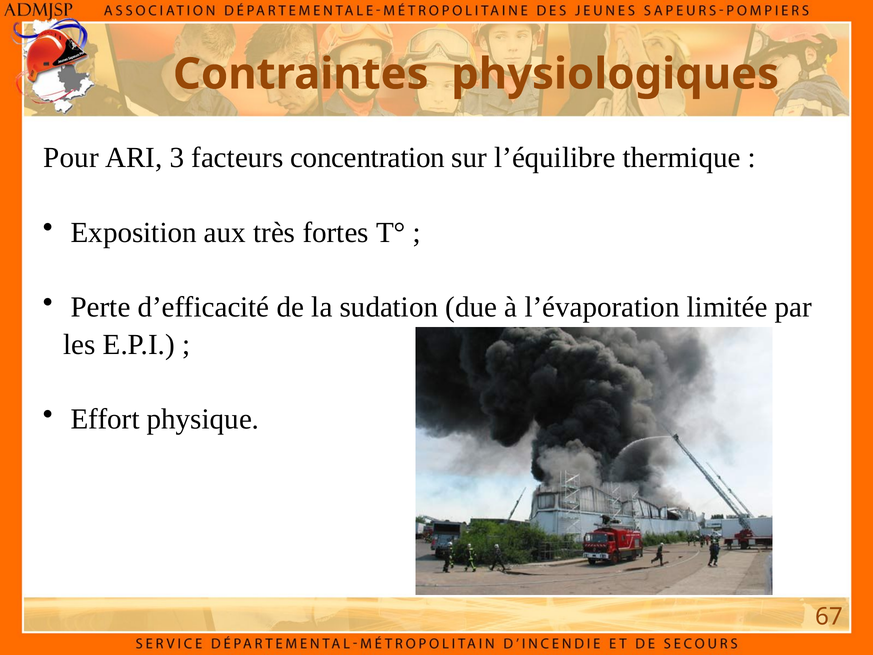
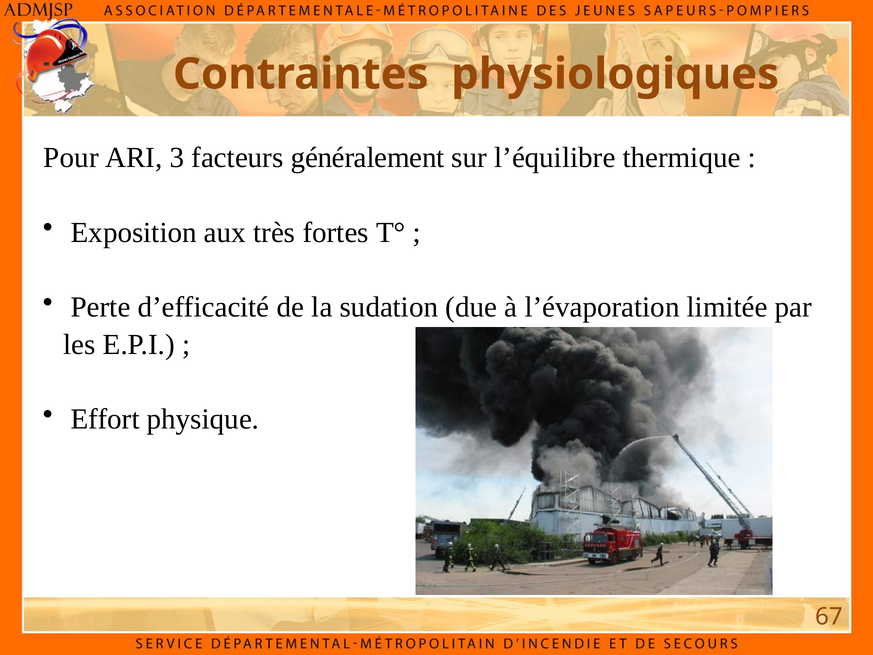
concentration: concentration -> généralement
